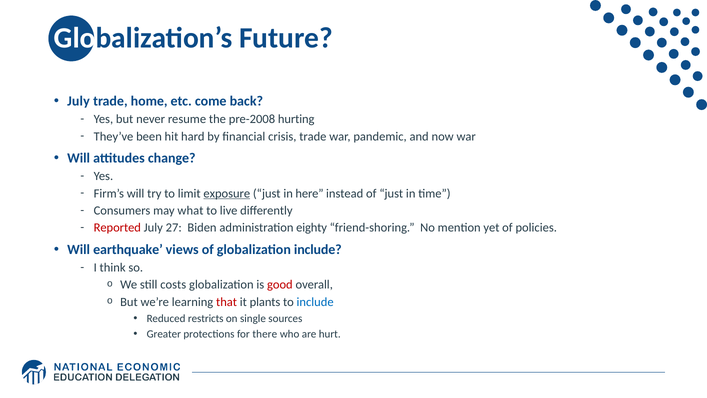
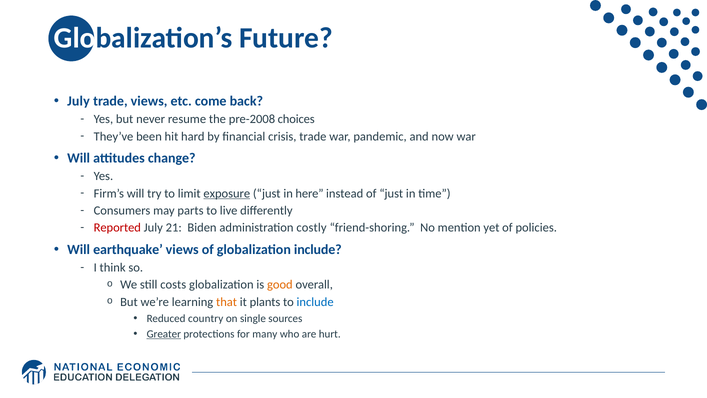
trade home: home -> views
hurting: hurting -> choices
what: what -> parts
27: 27 -> 21
eighty: eighty -> costly
good colour: red -> orange
that colour: red -> orange
restricts: restricts -> country
Greater underline: none -> present
there: there -> many
